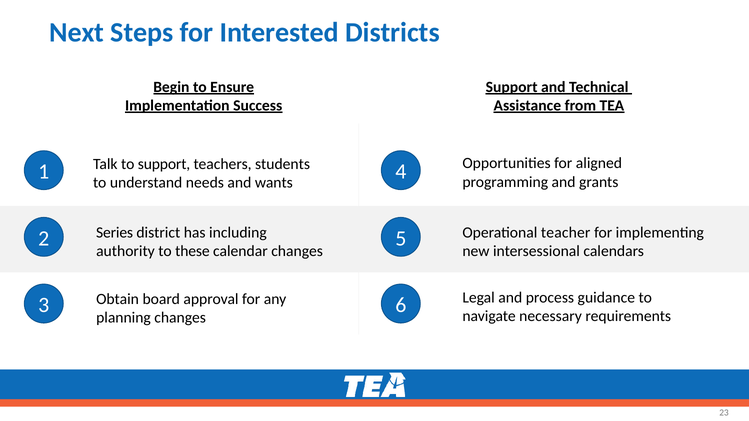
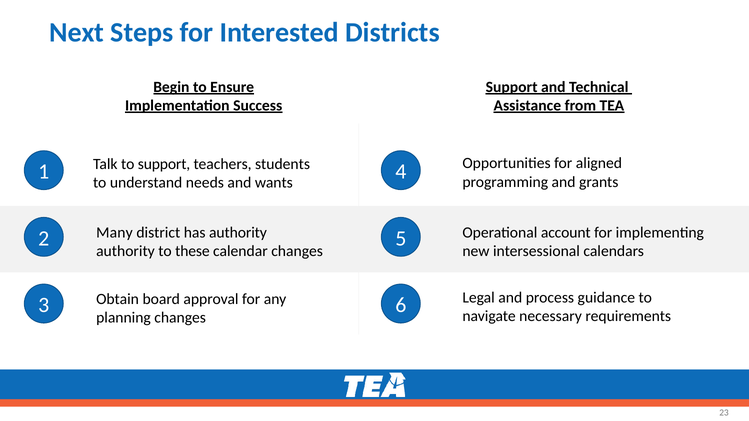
Series: Series -> Many
has including: including -> authority
teacher: teacher -> account
